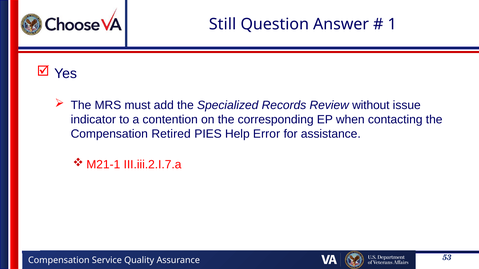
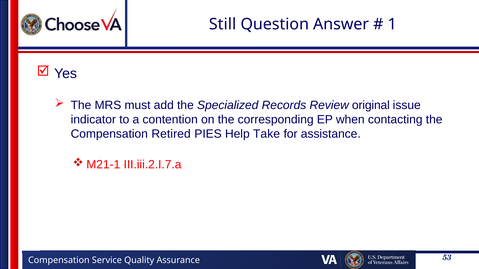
without: without -> original
Error: Error -> Take
